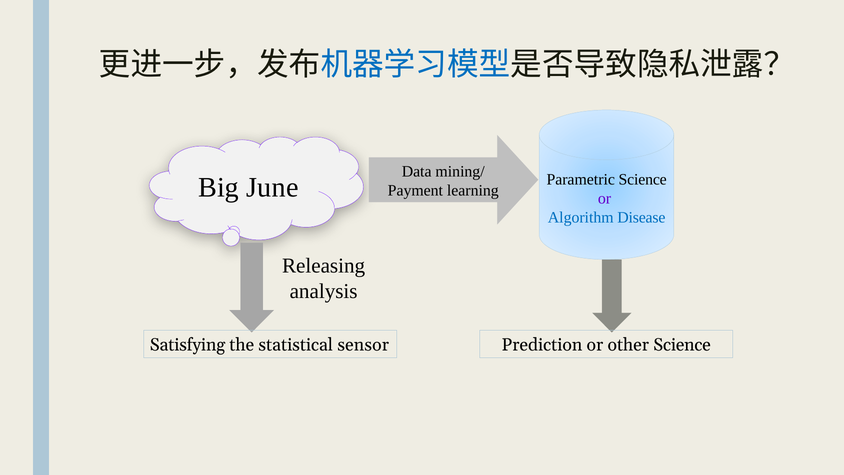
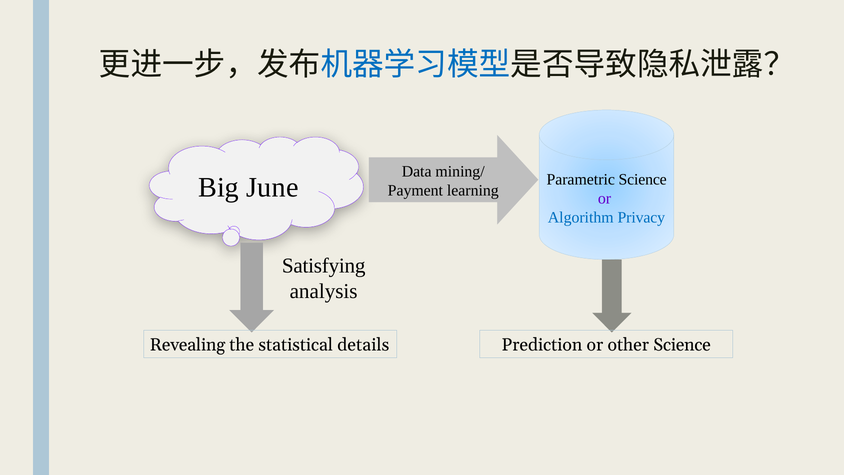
Disease: Disease -> Privacy
Releasing: Releasing -> Satisfying
Satisfying: Satisfying -> Revealing
sensor: sensor -> details
